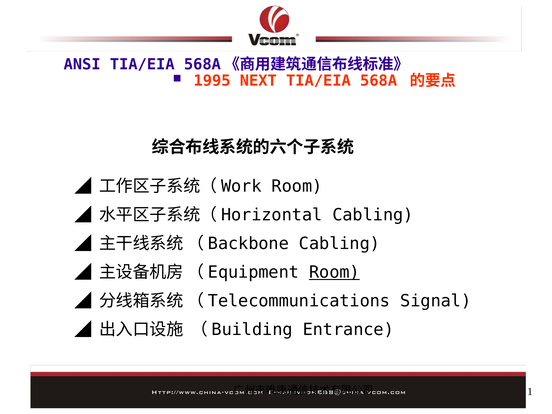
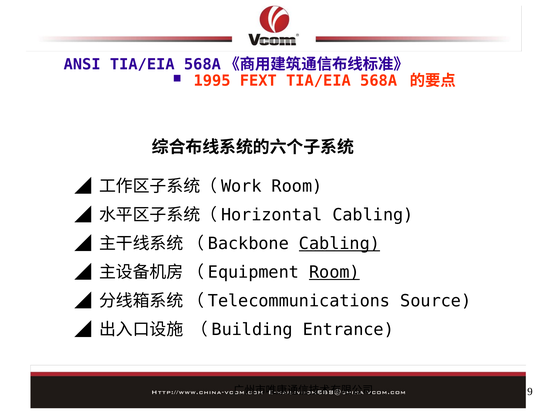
NEXT: NEXT -> FEXT
Cabling at (340, 244) underline: none -> present
Signal: Signal -> Source
1: 1 -> 9
